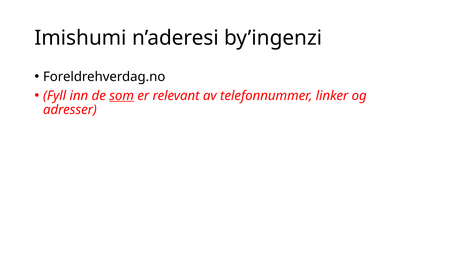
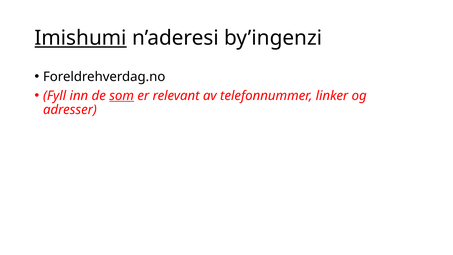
Imishumi underline: none -> present
